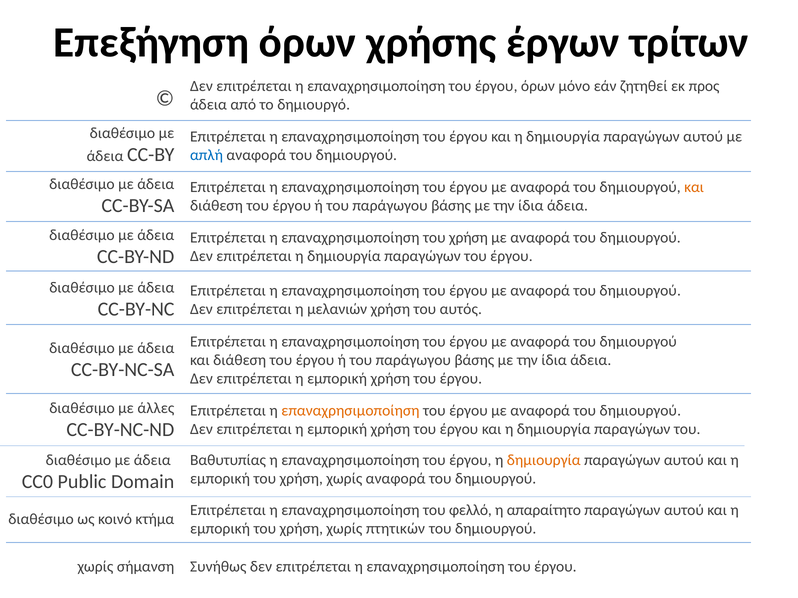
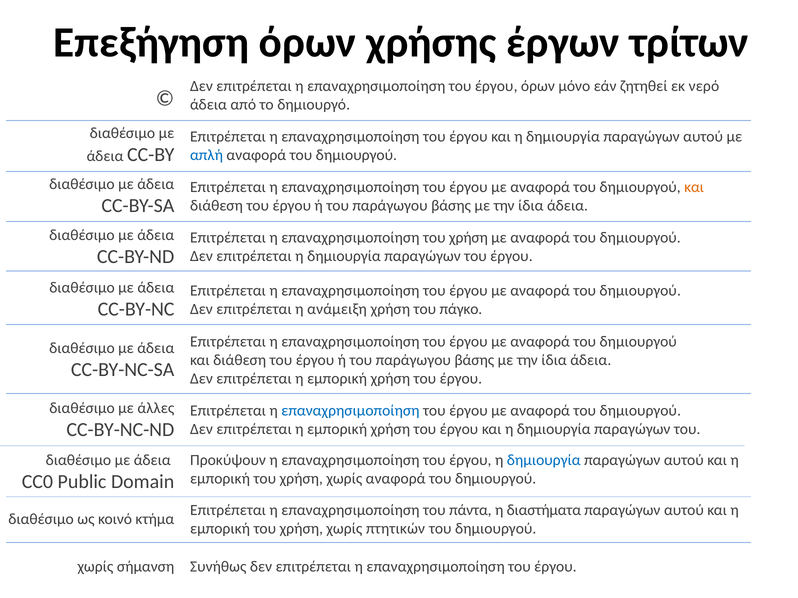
προς: προς -> νερό
μελανιών: μελανιών -> ανάμειξη
αυτός: αυτός -> πάγκο
επαναχρησιμοποίηση at (350, 411) colour: orange -> blue
Βαθυτυπίας: Βαθυτυπίας -> Προκύψουν
δημιουργία at (544, 460) colour: orange -> blue
φελλό: φελλό -> πάντα
απαραίτητο: απαραίτητο -> διαστήματα
